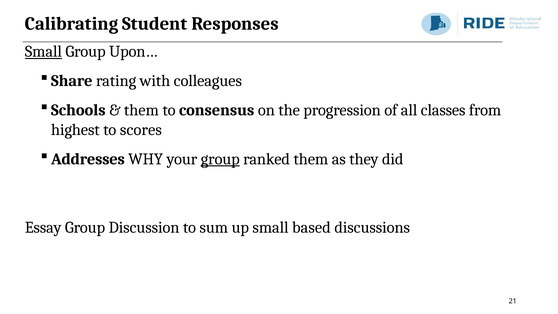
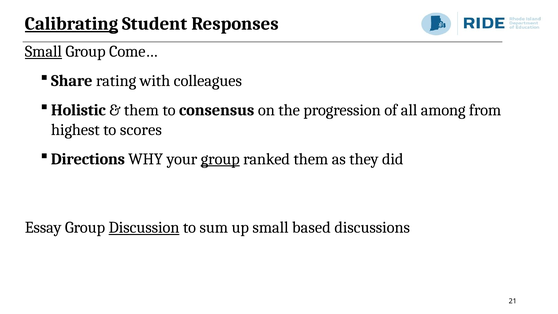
Calibrating underline: none -> present
Upon…: Upon… -> Come…
Schools: Schools -> Holistic
classes: classes -> among
Addresses: Addresses -> Directions
Discussion underline: none -> present
